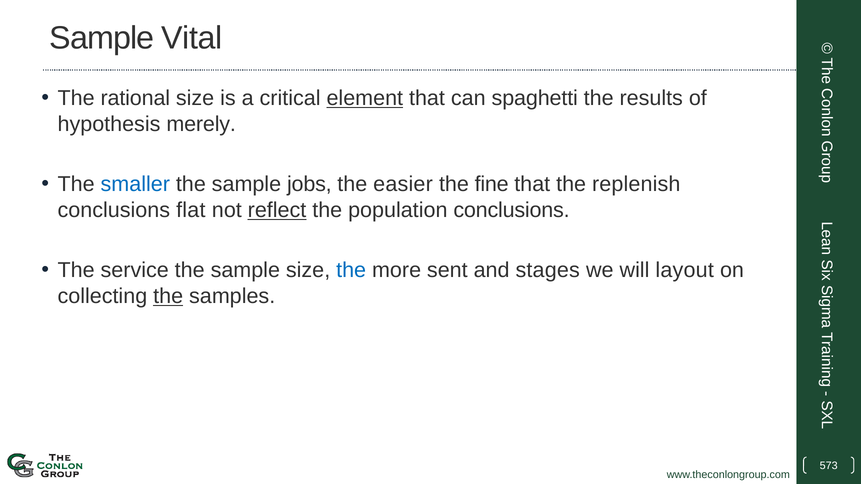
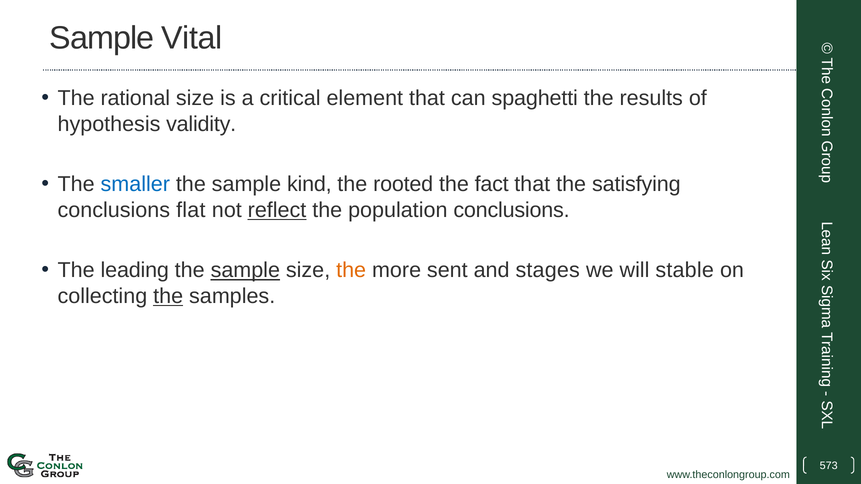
element underline: present -> none
merely: merely -> validity
jobs: jobs -> kind
easier: easier -> rooted
fine: fine -> fact
replenish: replenish -> satisfying
service: service -> leading
sample at (245, 271) underline: none -> present
the at (351, 271) colour: blue -> orange
layout: layout -> stable
